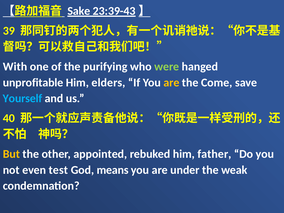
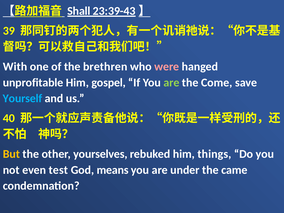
Sake: Sake -> Shall
purifying: purifying -> brethren
were colour: light green -> pink
elders: elders -> gospel
are at (171, 83) colour: yellow -> light green
appointed: appointed -> yourselves
father: father -> things
weak: weak -> came
